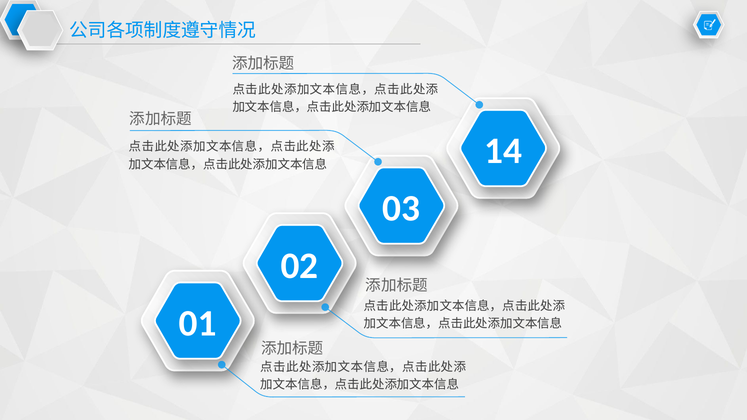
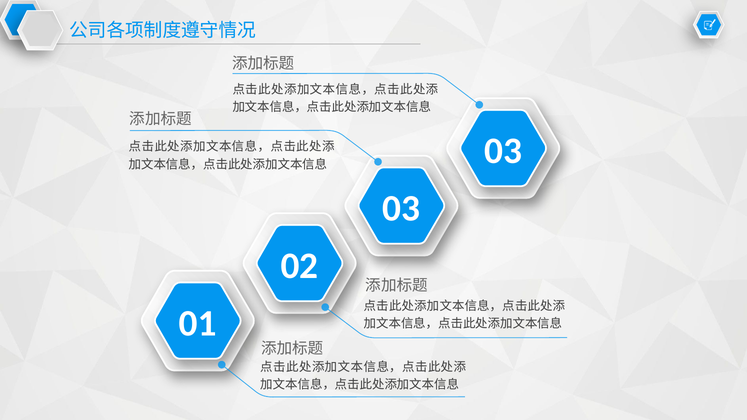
14 at (503, 151): 14 -> 03
